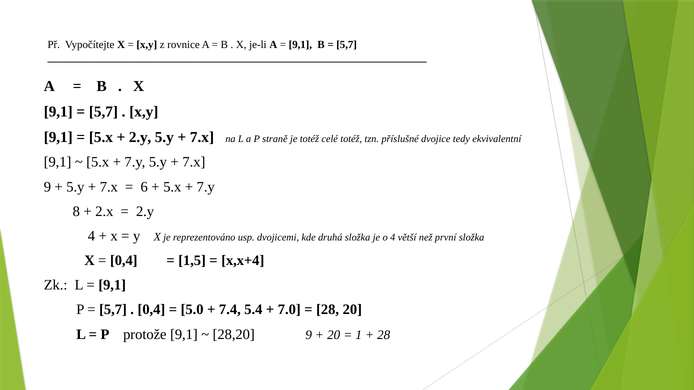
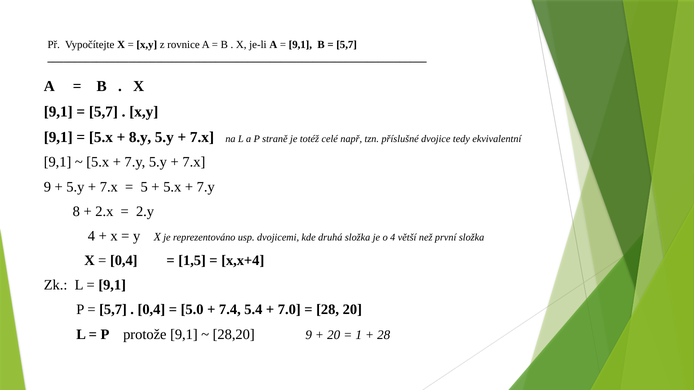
2.y at (140, 137): 2.y -> 8.y
celé totéž: totéž -> např
6: 6 -> 5
